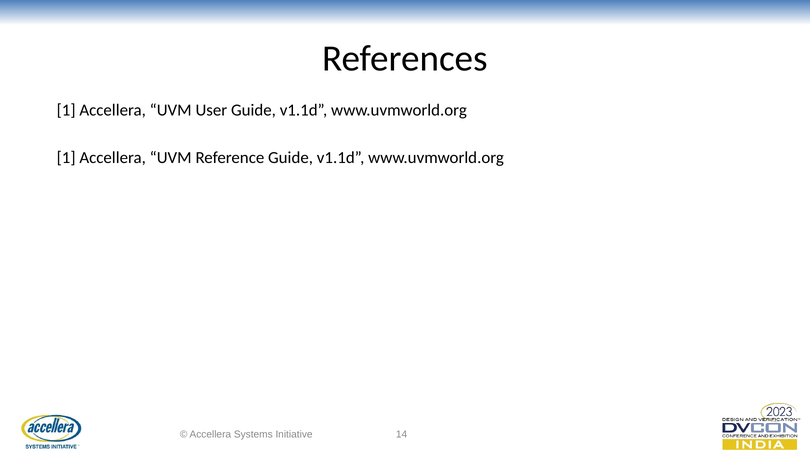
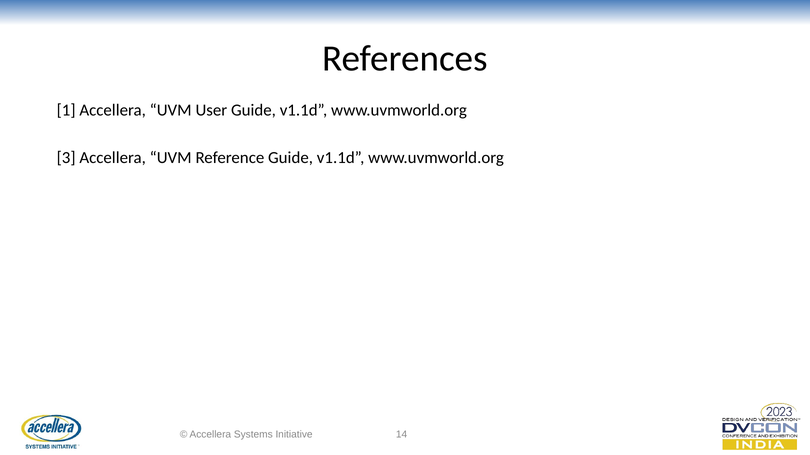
1 at (66, 158): 1 -> 3
